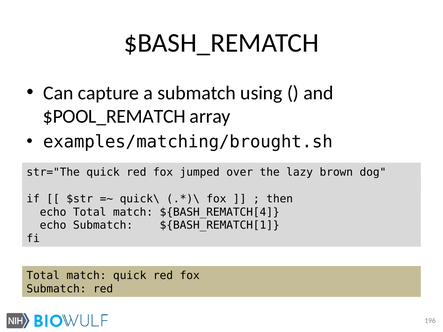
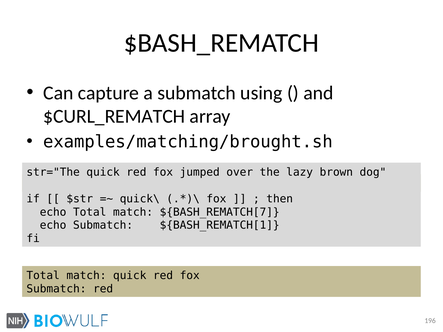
$POOL_REMATCH: $POOL_REMATCH -> $CURL_REMATCH
${BASH_REMATCH[4: ${BASH_REMATCH[4 -> ${BASH_REMATCH[7
